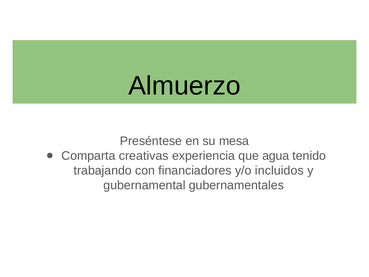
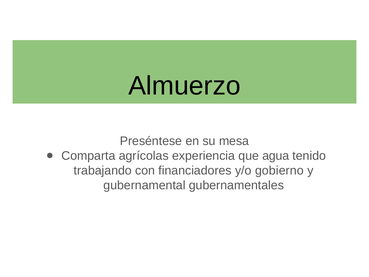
creativas: creativas -> agrícolas
incluidos: incluidos -> gobierno
